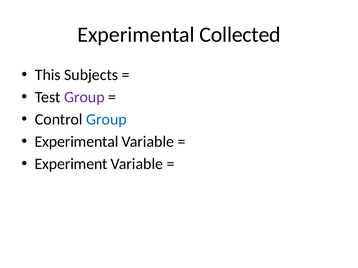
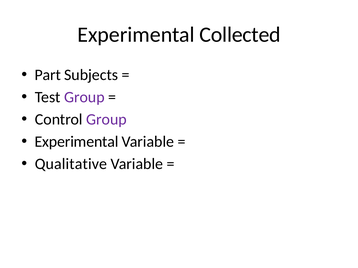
This: This -> Part
Group at (106, 120) colour: blue -> purple
Experiment: Experiment -> Qualitative
